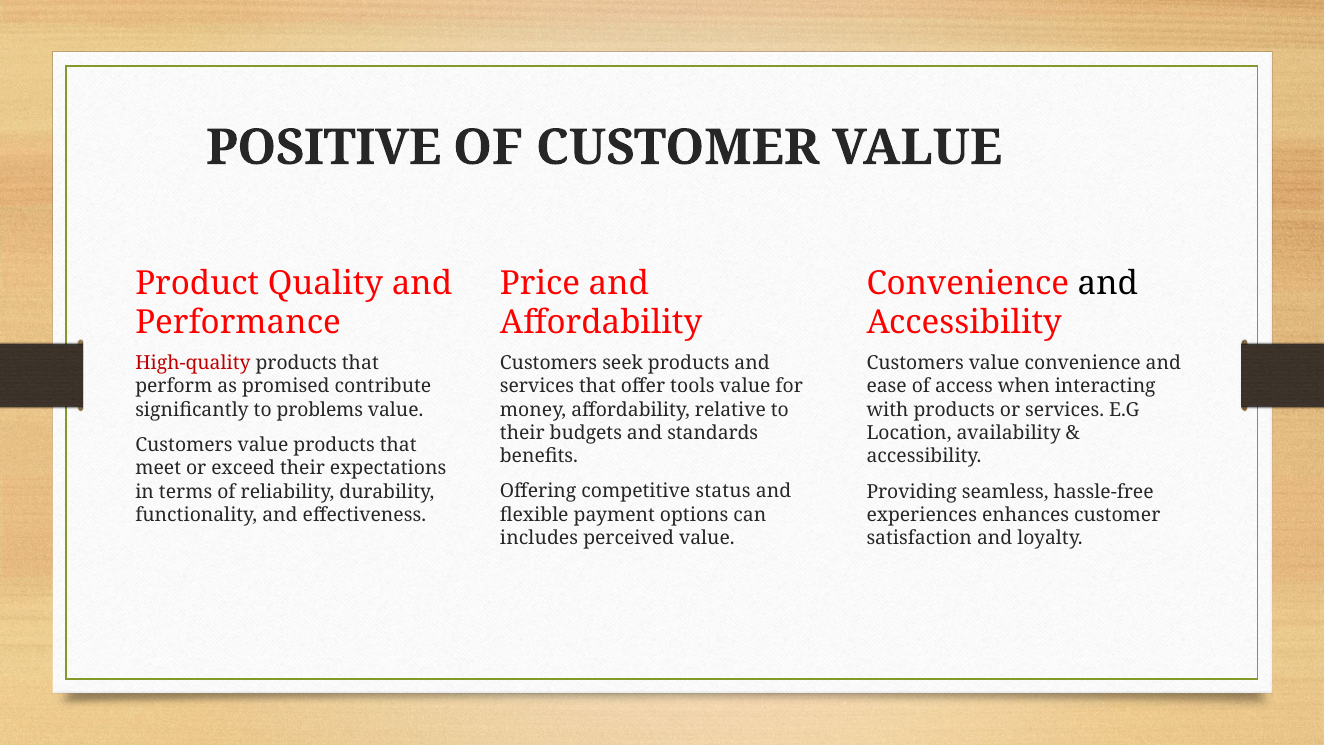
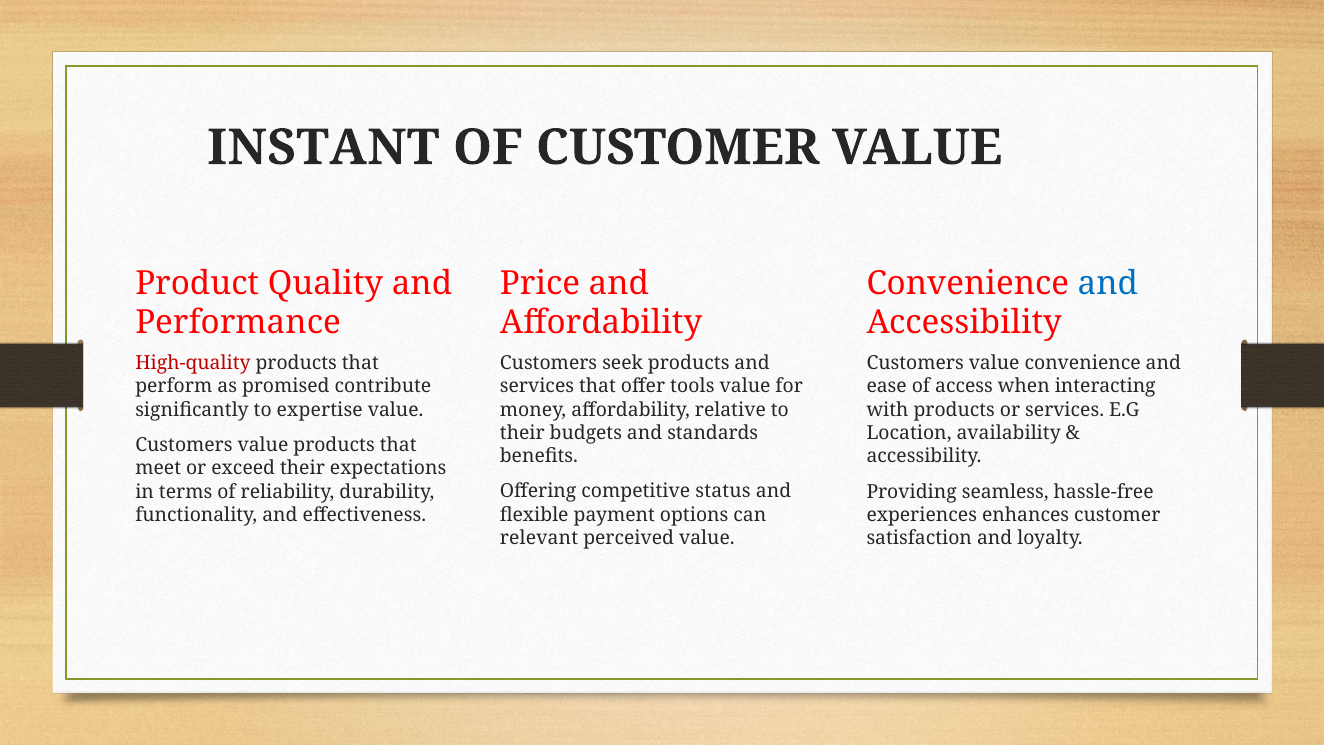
POSITIVE: POSITIVE -> INSTANT
and at (1108, 283) colour: black -> blue
problems: problems -> expertise
includes: includes -> relevant
